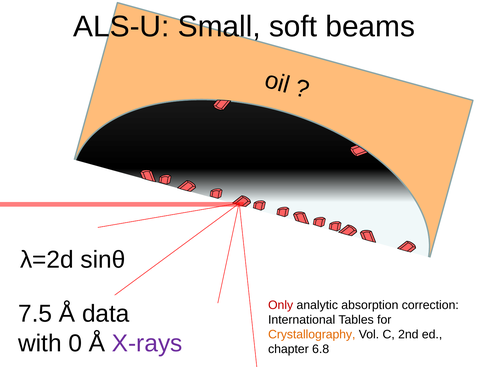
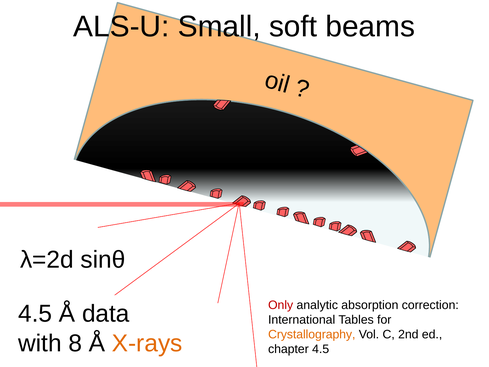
7.5 at (35, 314): 7.5 -> 4.5
0: 0 -> 8
X-rays colour: purple -> orange
chapter 6.8: 6.8 -> 4.5
